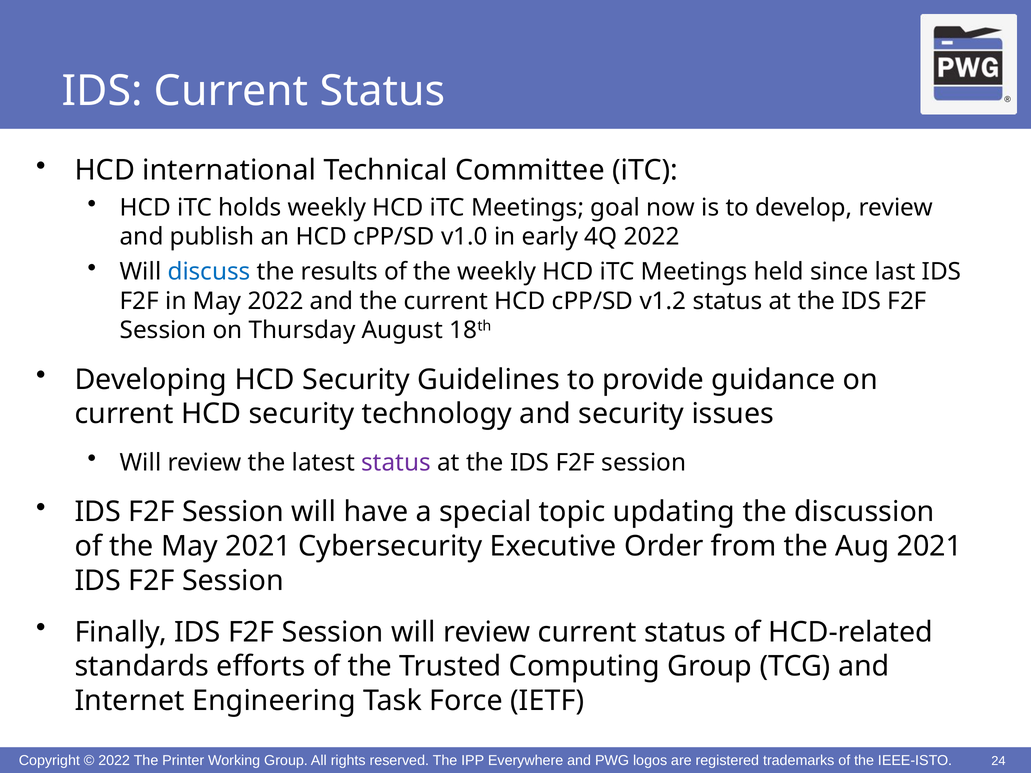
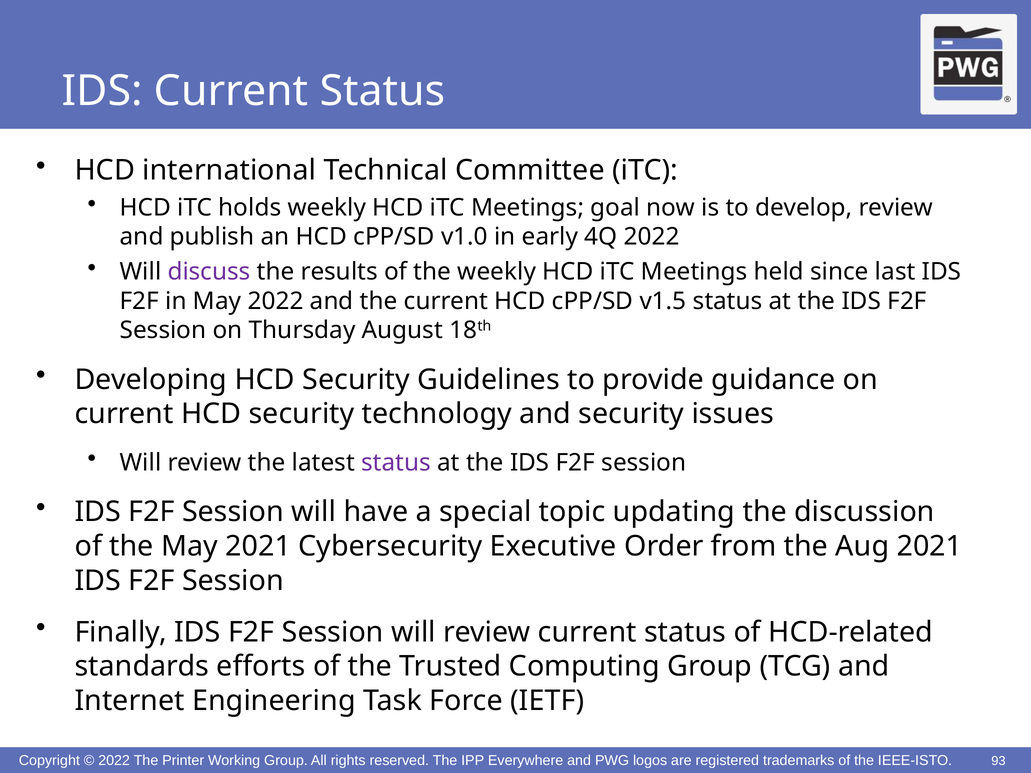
discuss colour: blue -> purple
v1.2: v1.2 -> v1.5
24: 24 -> 93
